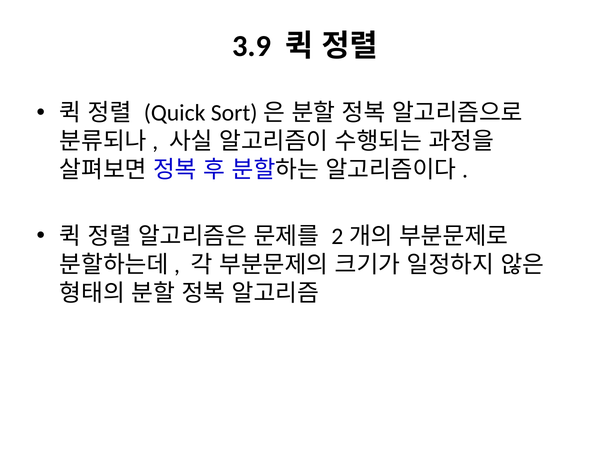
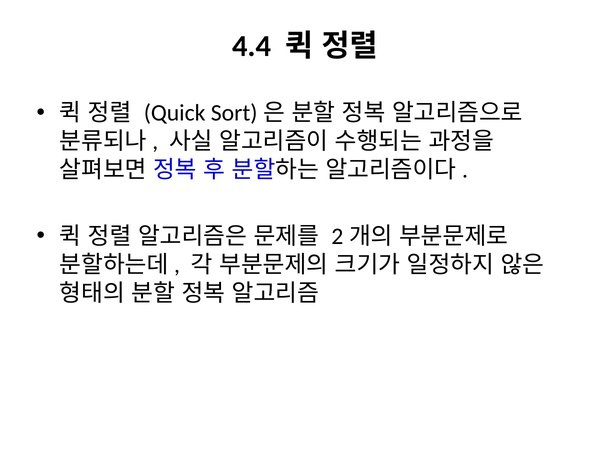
3.9: 3.9 -> 4.4
